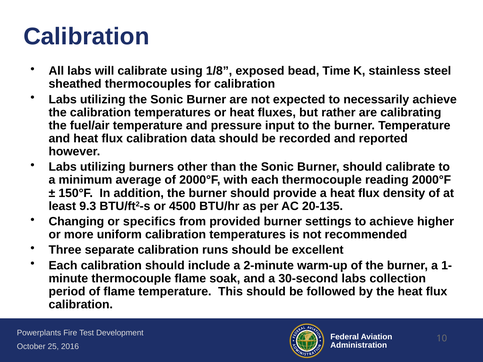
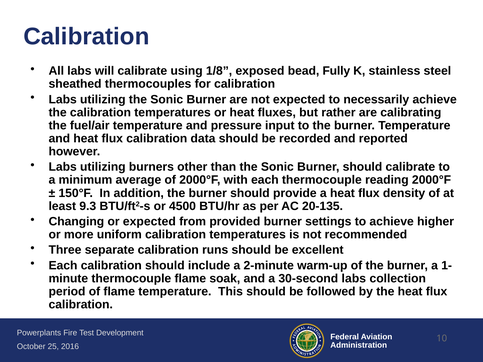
Time: Time -> Fully
or specifics: specifics -> expected
